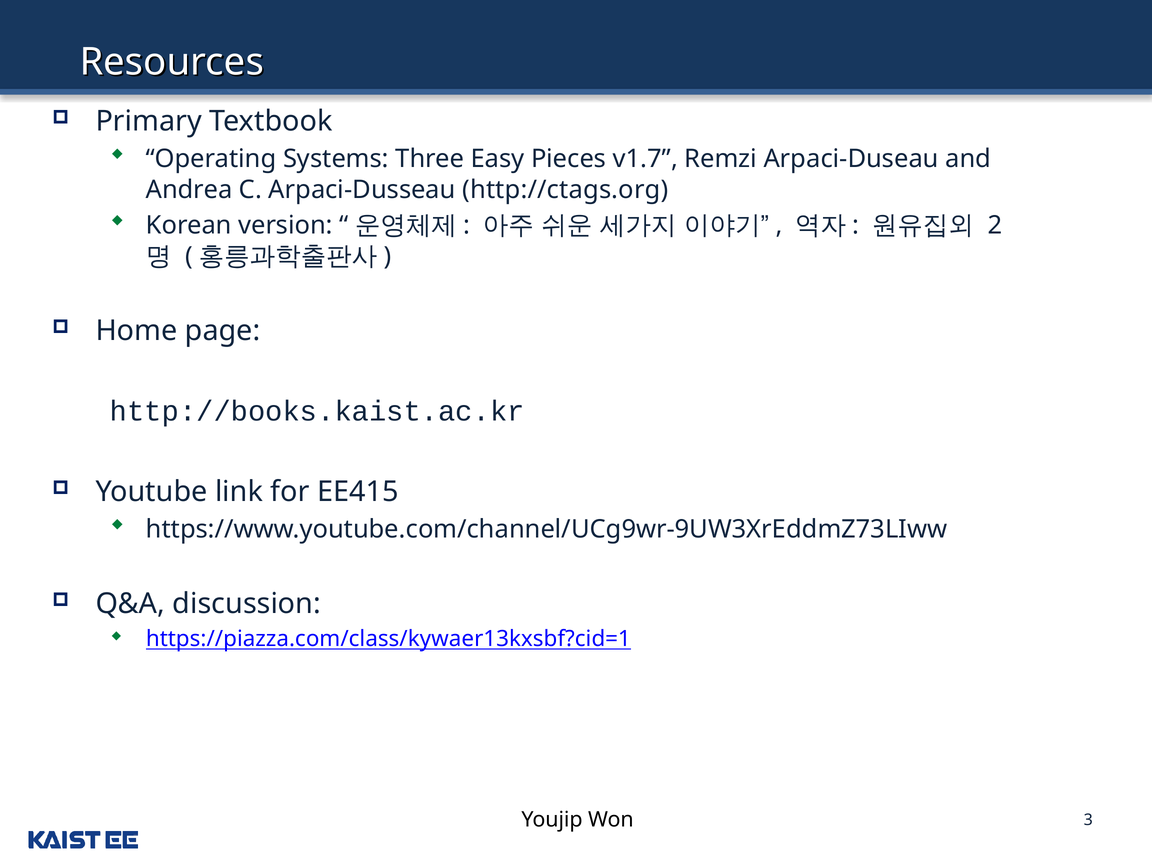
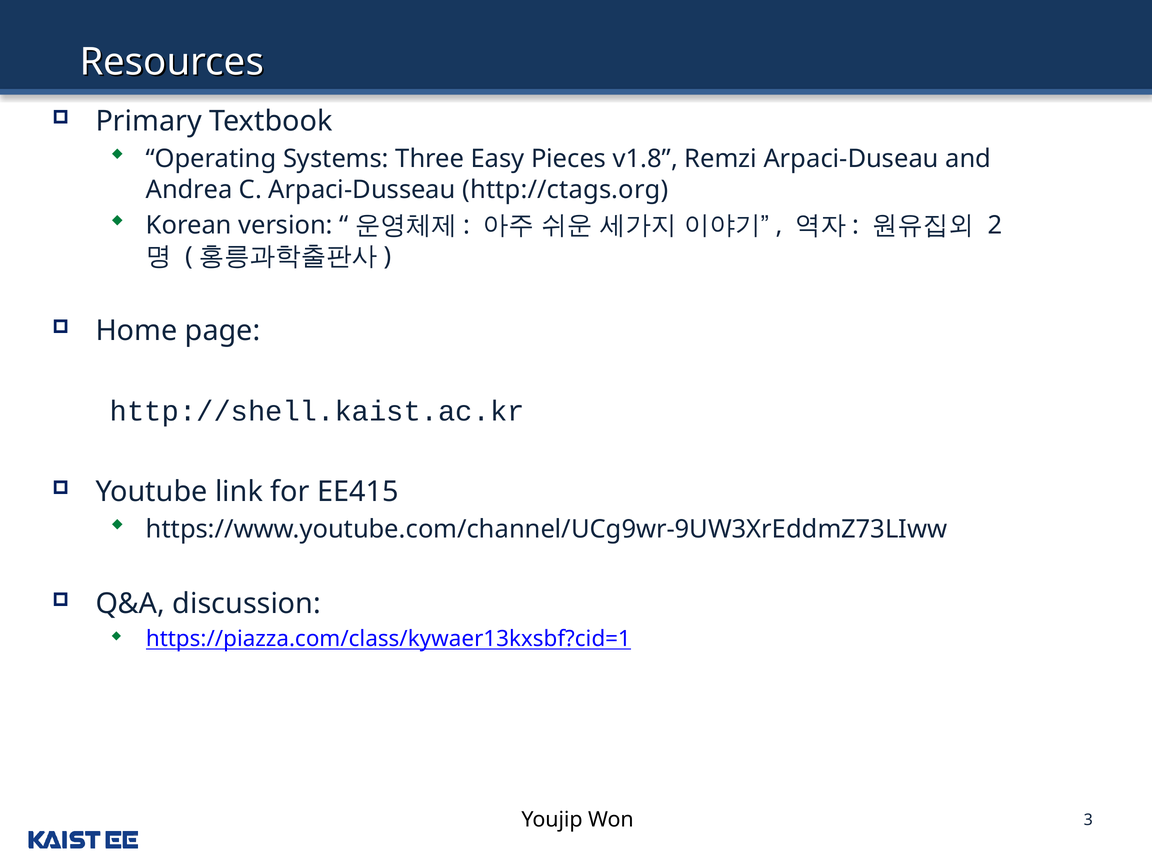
v1.7: v1.7 -> v1.8
http://books.kaist.ac.kr: http://books.kaist.ac.kr -> http://shell.kaist.ac.kr
